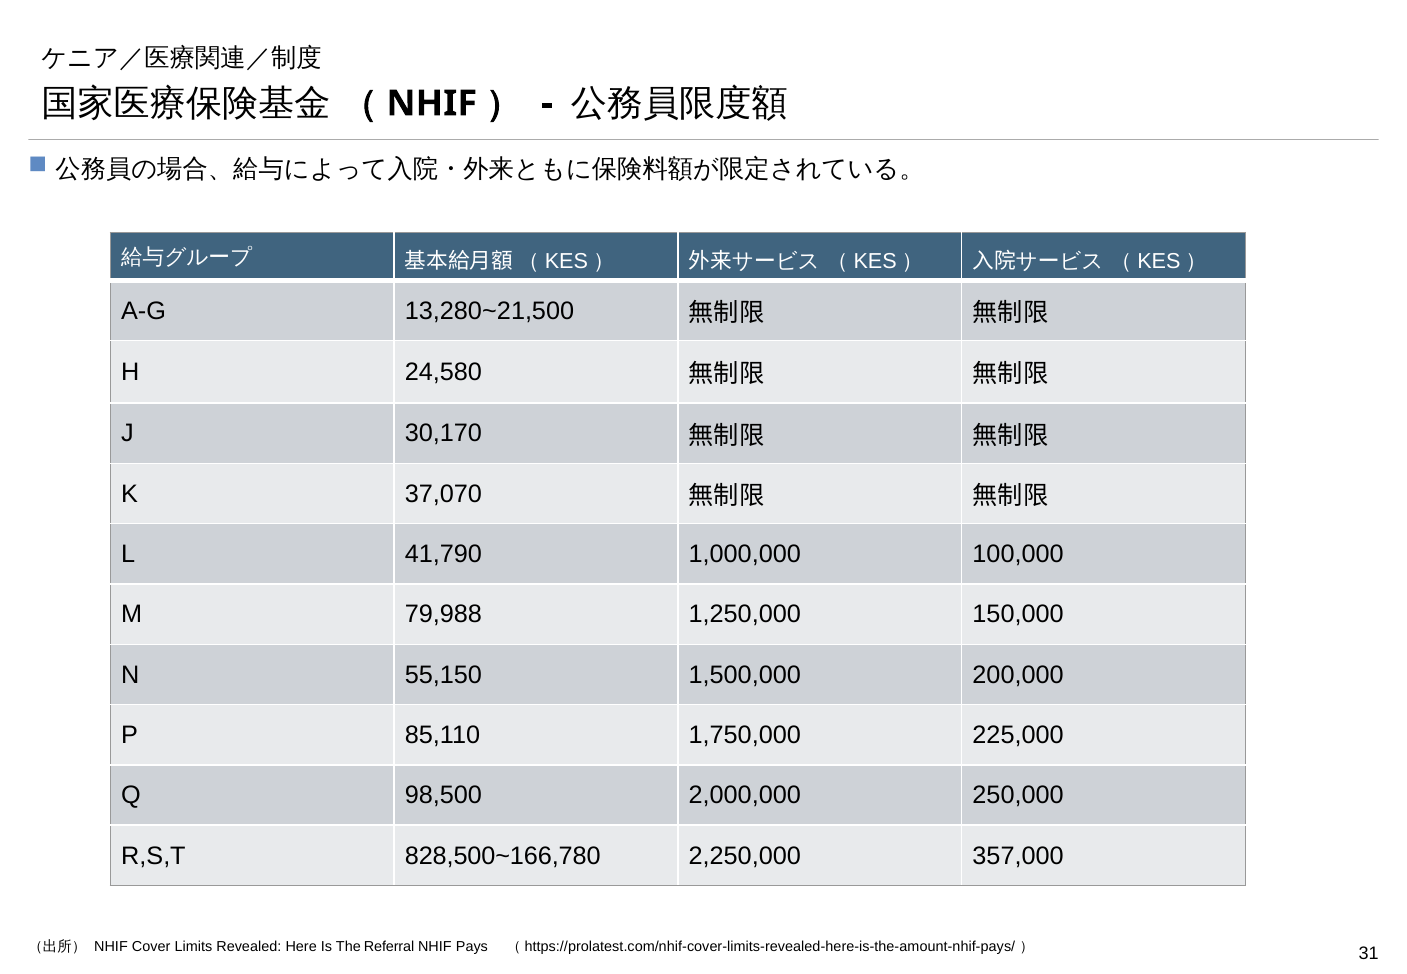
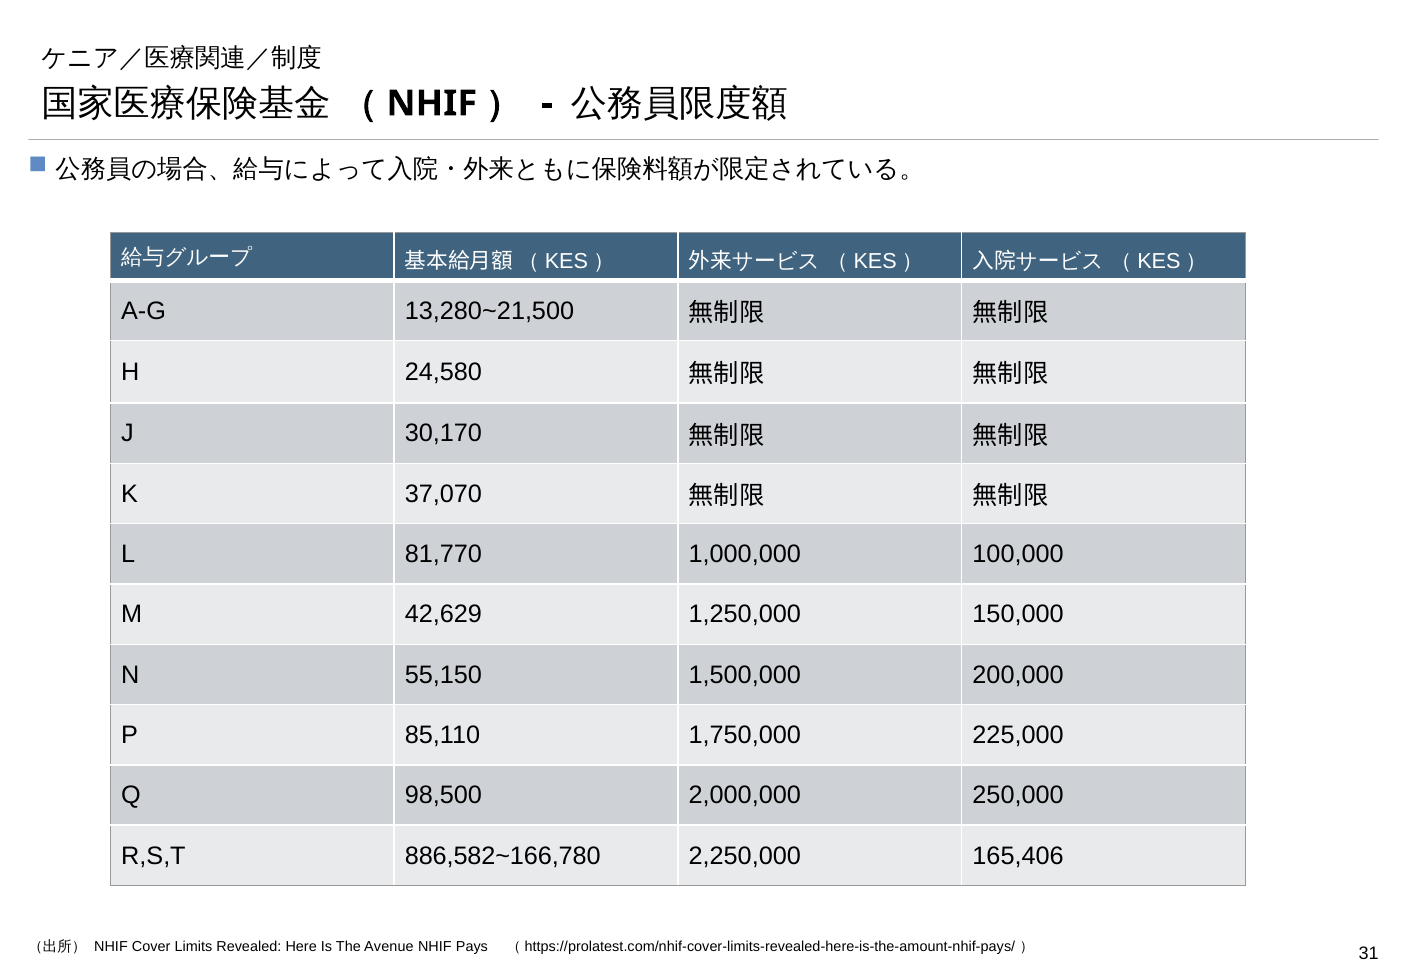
41,790: 41,790 -> 81,770
79,988: 79,988 -> 42,629
828,500~166,780: 828,500~166,780 -> 886,582~166,780
357,000: 357,000 -> 165,406
Referral: Referral -> Avenue
